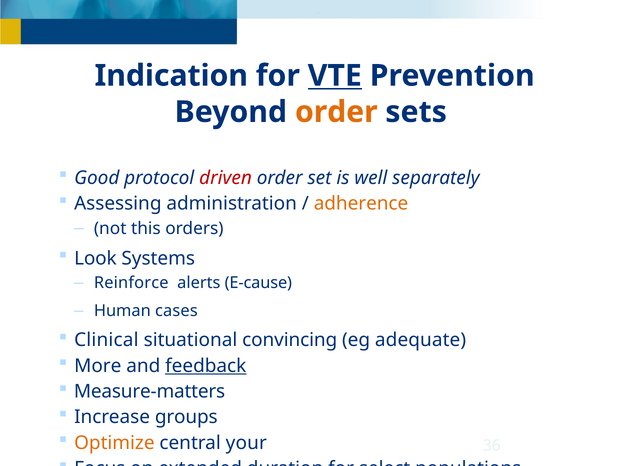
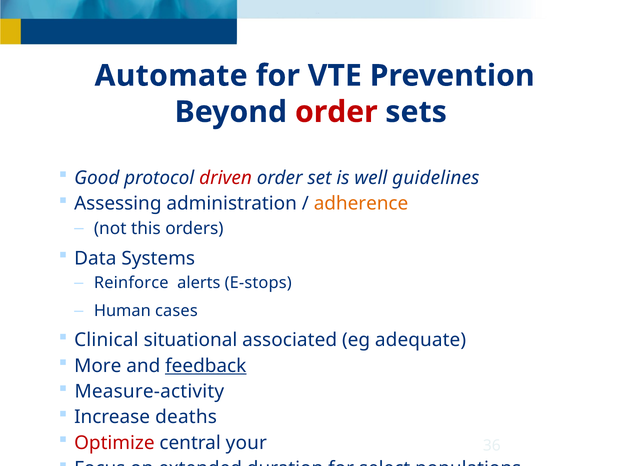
Indication: Indication -> Automate
VTE underline: present -> none
order at (336, 112) colour: orange -> red
separately: separately -> guidelines
Look: Look -> Data
E-cause: E-cause -> E-stops
convincing: convincing -> associated
Measure-matters: Measure-matters -> Measure-activity
groups: groups -> deaths
Optimize colour: orange -> red
